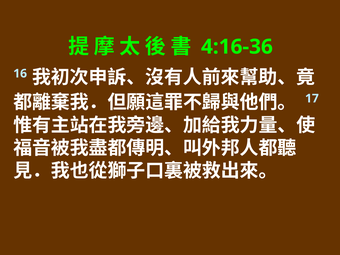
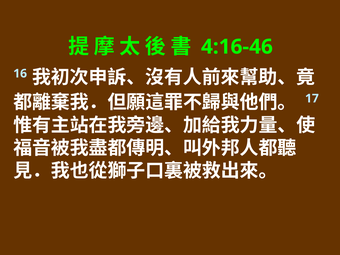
4:16-36: 4:16-36 -> 4:16-46
